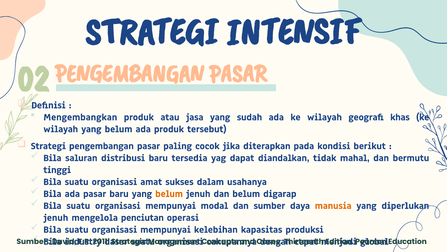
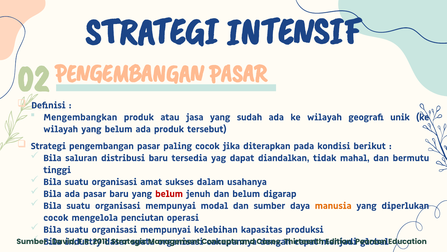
khas: khas -> unik
belum at (169, 193) colour: orange -> red
jenuh at (56, 217): jenuh -> cocok
